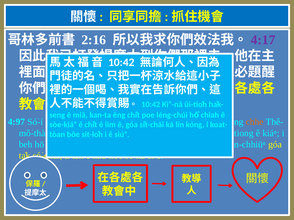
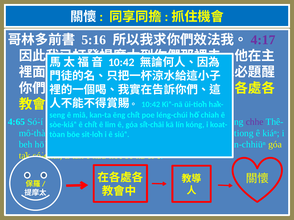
2:16: 2:16 -> 5:16
4:97: 4:97 -> 4:65
chhe colour: orange -> purple
